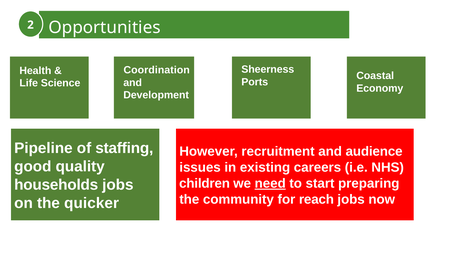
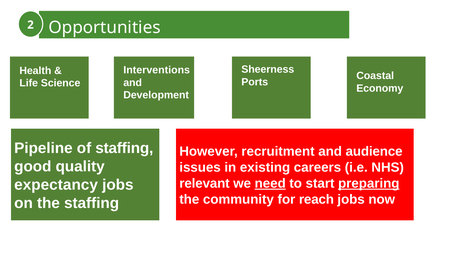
Coordination: Coordination -> Interventions
children: children -> relevant
preparing underline: none -> present
households: households -> expectancy
the quicker: quicker -> staffing
